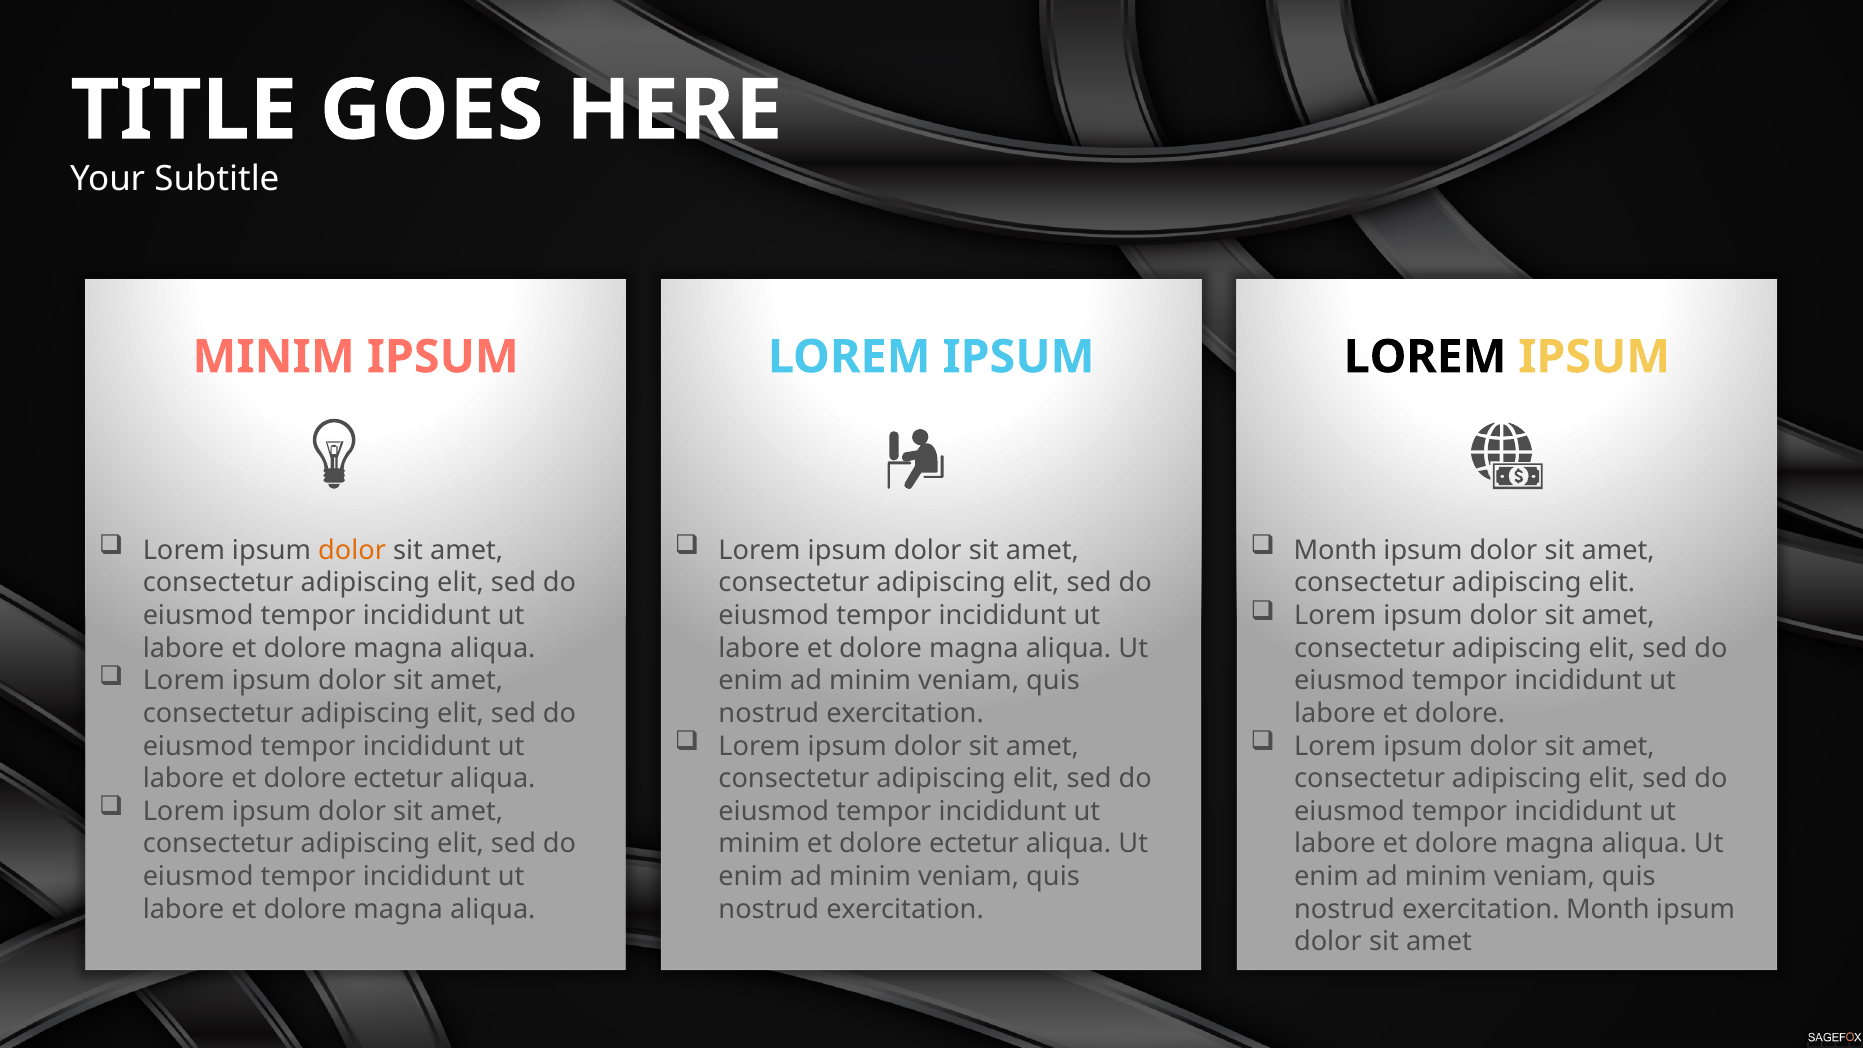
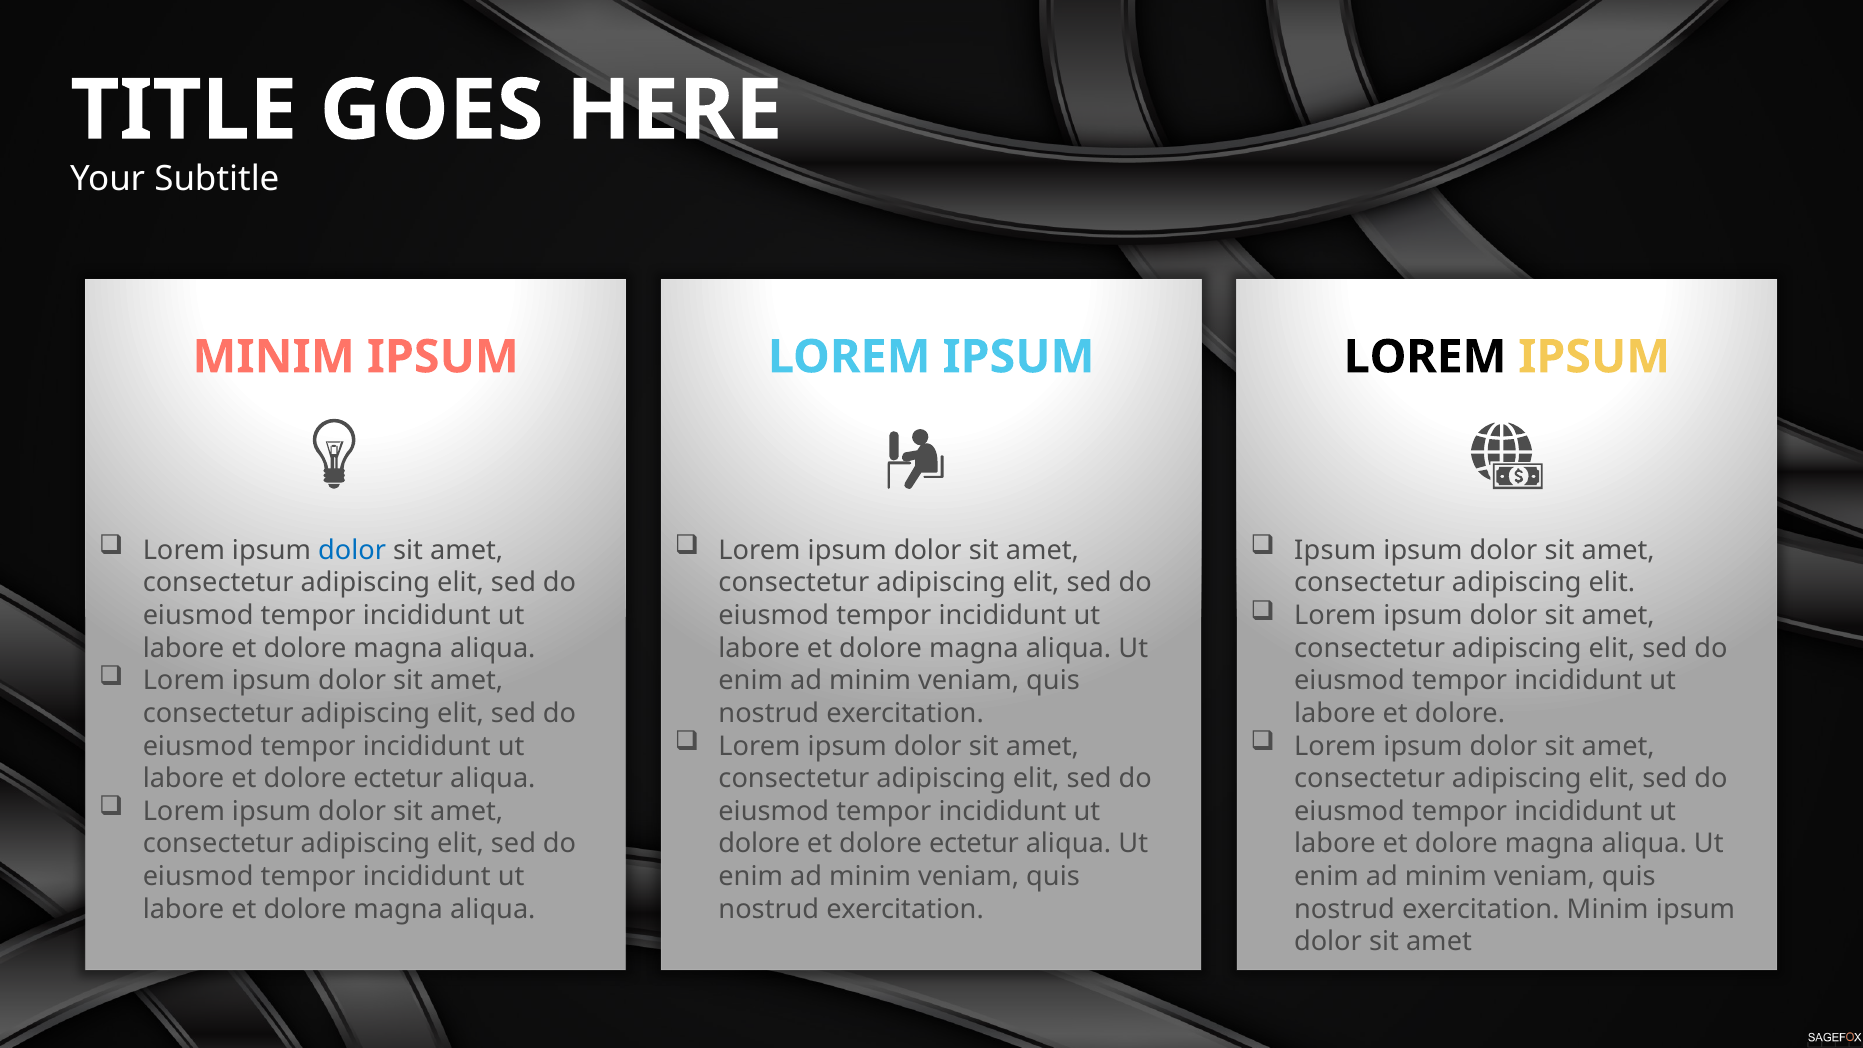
dolor at (352, 550) colour: orange -> blue
Month at (1335, 550): Month -> Ipsum
minim at (759, 844): minim -> dolore
exercitation Month: Month -> Minim
